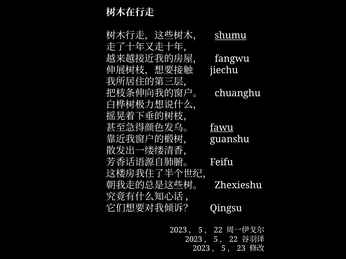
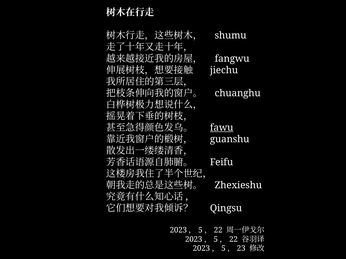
shumu underline: present -> none
